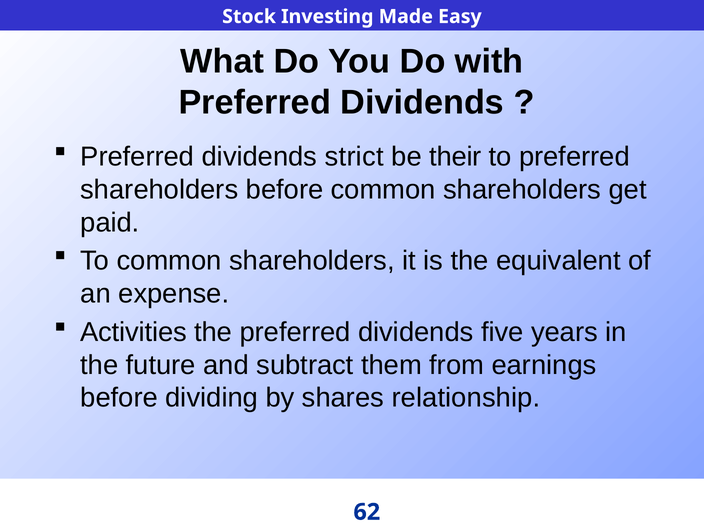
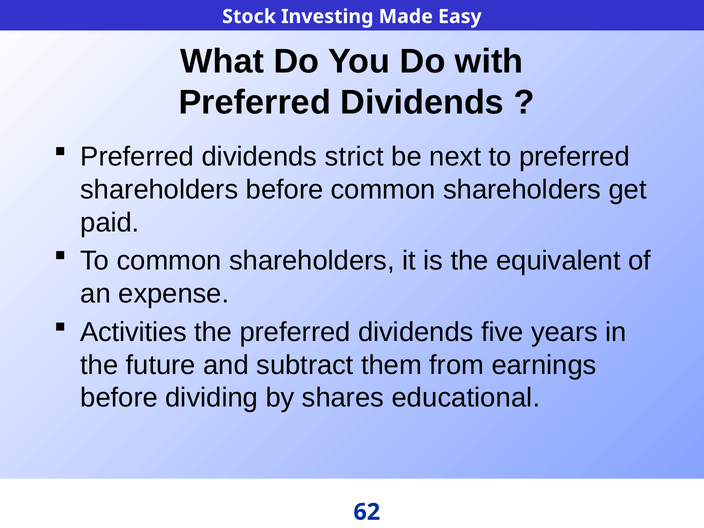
their: their -> next
relationship: relationship -> educational
